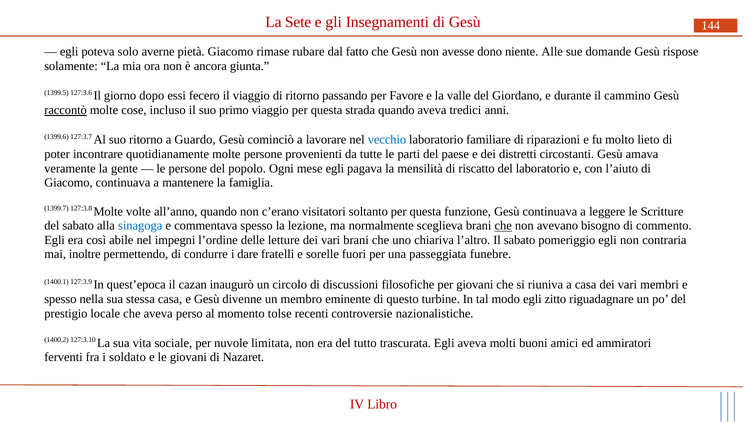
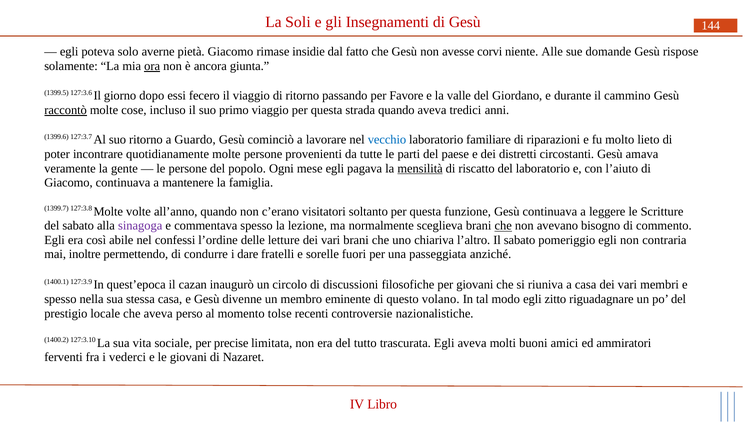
Sete: Sete -> Soli
rubare: rubare -> insidie
dono: dono -> corvi
ora underline: none -> present
mensilità underline: none -> present
sinagoga colour: blue -> purple
impegni: impegni -> confessi
funebre: funebre -> anziché
turbine: turbine -> volano
nuvole: nuvole -> precise
soldato: soldato -> vederci
